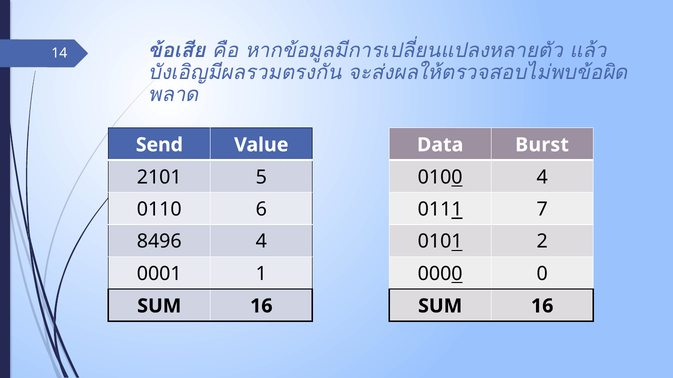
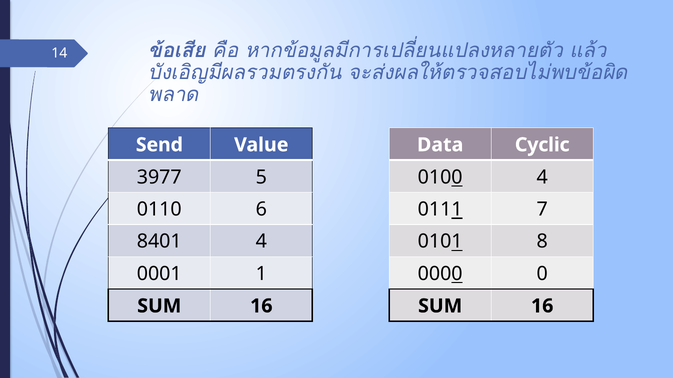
Burst: Burst -> Cyclic
2101: 2101 -> 3977
8496: 8496 -> 8401
2: 2 -> 8
